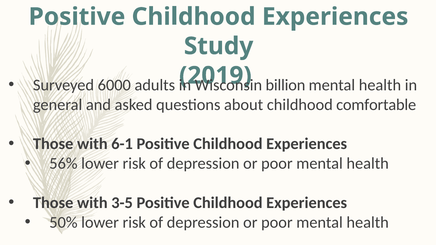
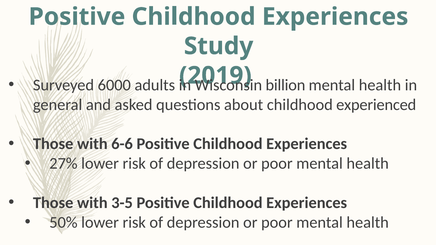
comfortable: comfortable -> experienced
6-1: 6-1 -> 6-6
56%: 56% -> 27%
